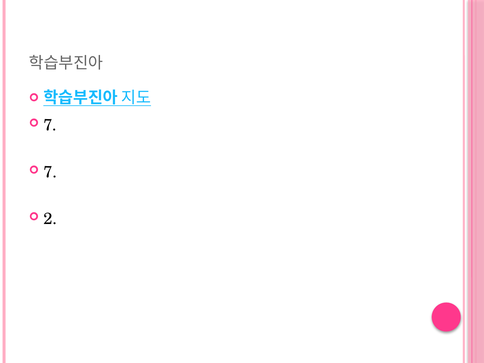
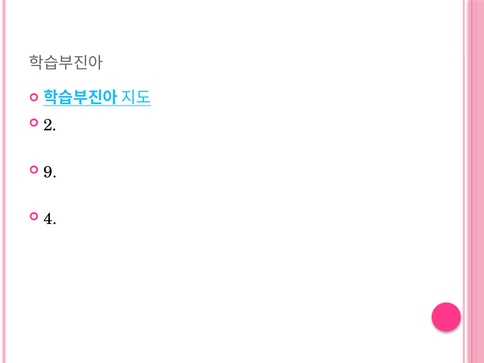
7 at (50, 125): 7 -> 2
7 at (50, 172): 7 -> 9
2: 2 -> 4
